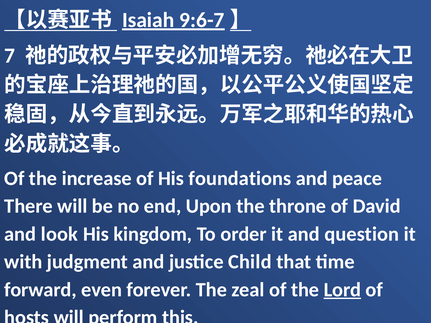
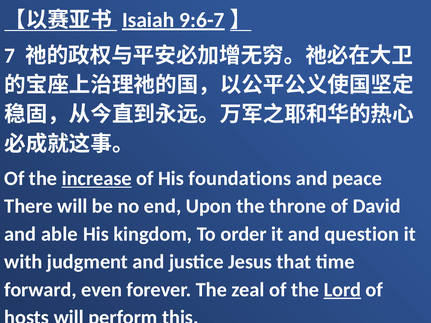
increase underline: none -> present
look: look -> able
Child: Child -> Jesus
